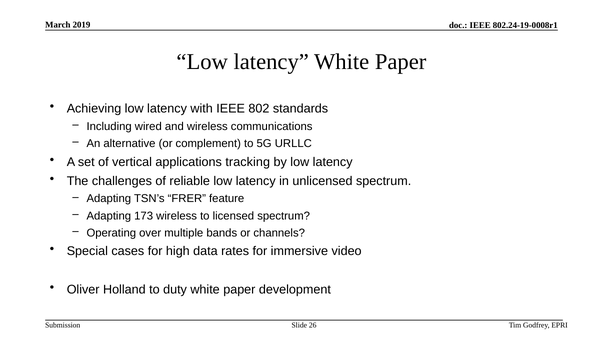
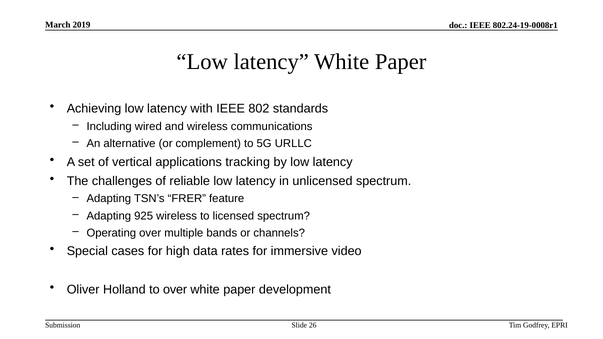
173: 173 -> 925
to duty: duty -> over
